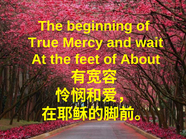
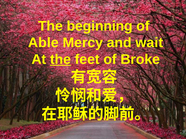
True: True -> Able
the at (60, 60) underline: none -> present
About: About -> Broke
